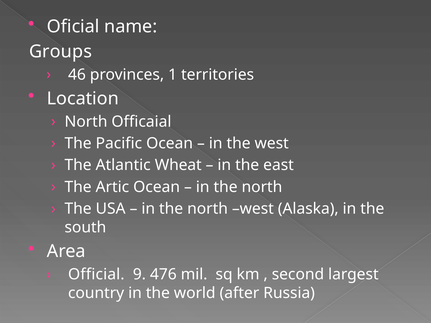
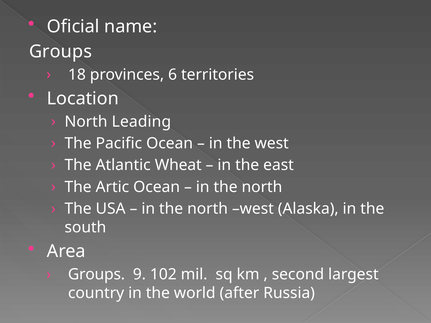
46: 46 -> 18
1: 1 -> 6
Officaial: Officaial -> Leading
Official at (96, 275): Official -> Groups
476: 476 -> 102
